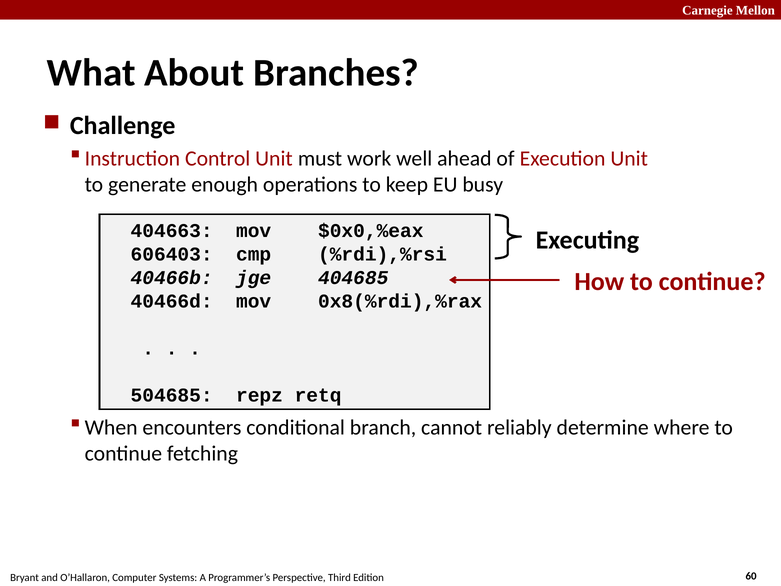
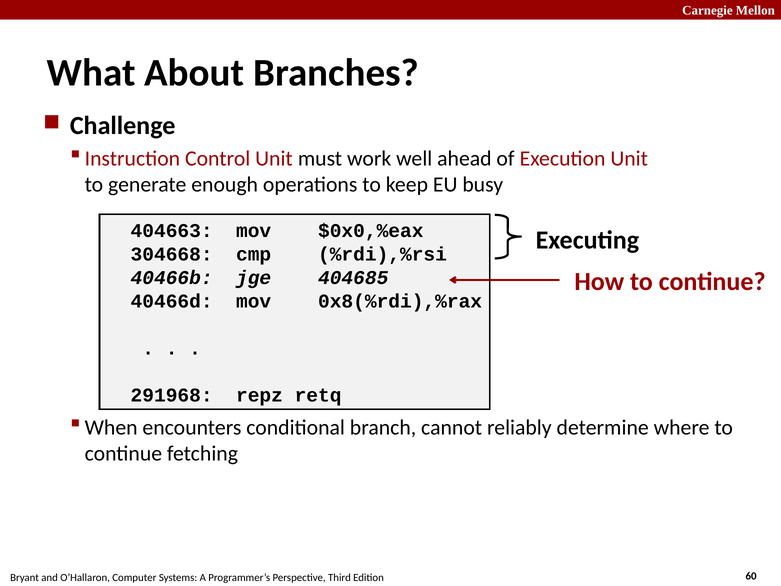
606403: 606403 -> 304668
504685: 504685 -> 291968
